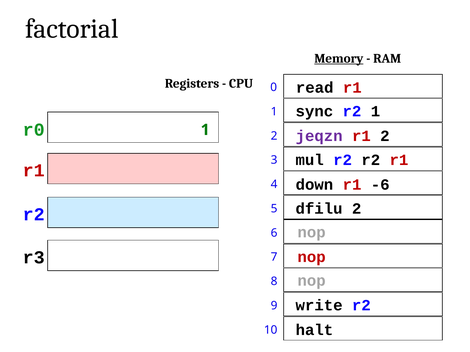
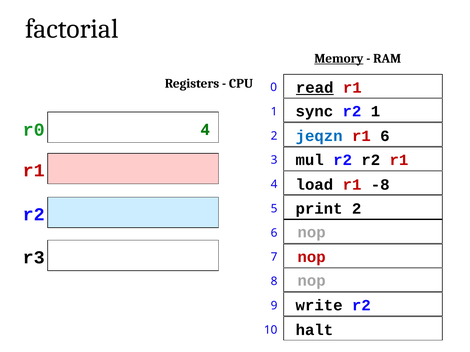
read underline: none -> present
r0 1: 1 -> 4
jeqzn colour: purple -> blue
r1 2: 2 -> 6
down: down -> load
-6: -6 -> -8
dfilu: dfilu -> print
